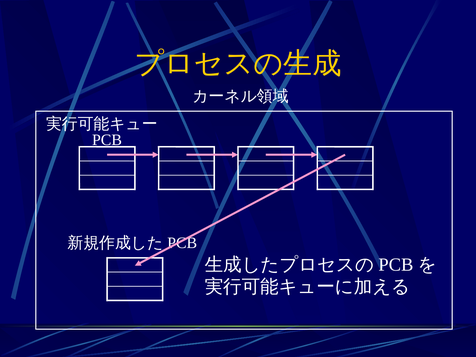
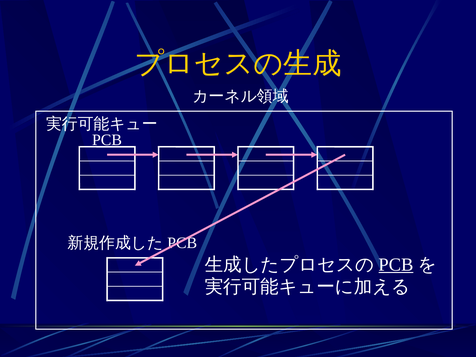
PCB at (396, 265) underline: none -> present
